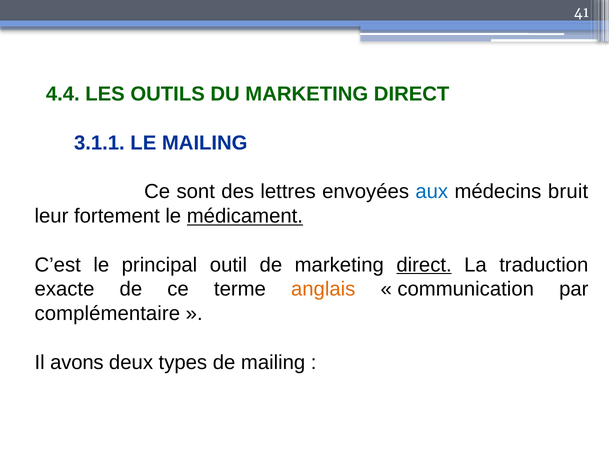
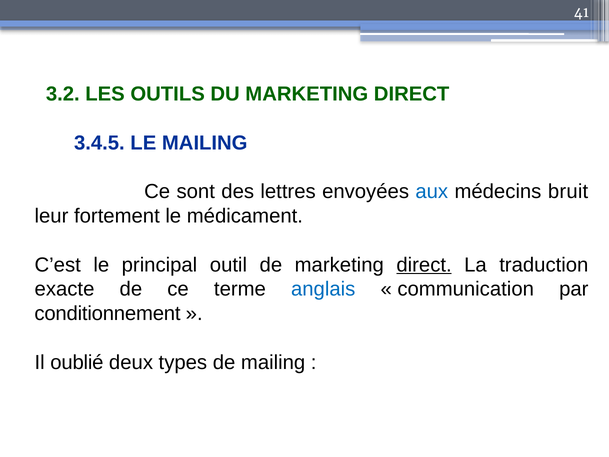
4.4: 4.4 -> 3.2
3.1.1: 3.1.1 -> 3.4.5
médicament underline: present -> none
anglais colour: orange -> blue
complémentaire: complémentaire -> conditionnement
avons: avons -> oublié
